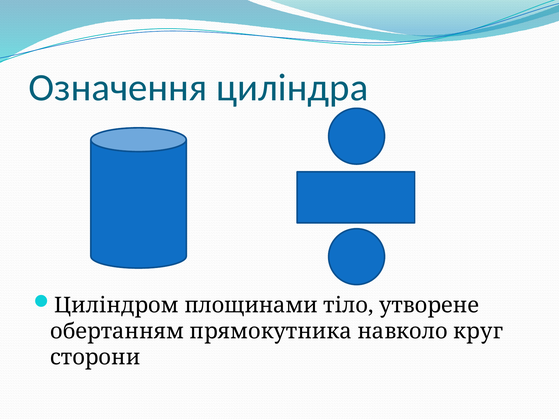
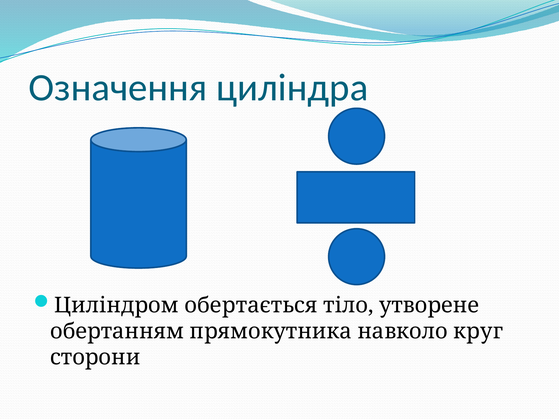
площинами: площинами -> обертається
